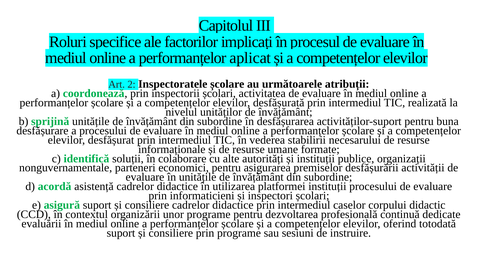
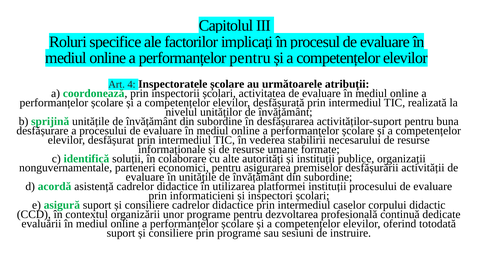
performanțelor aplicat: aplicat -> pentru
2: 2 -> 4
